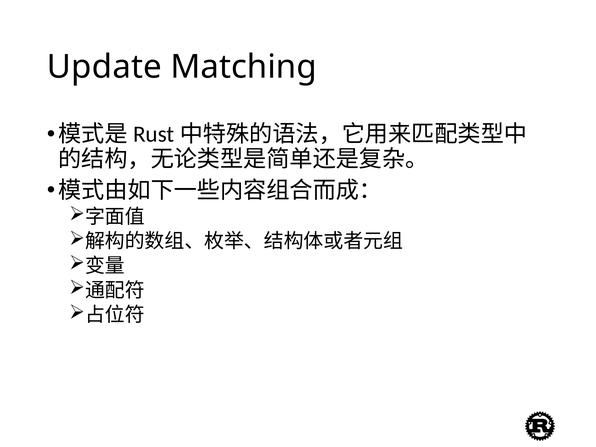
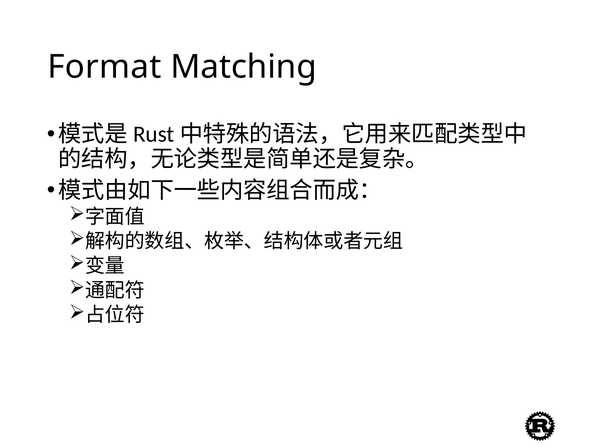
Update: Update -> Format
